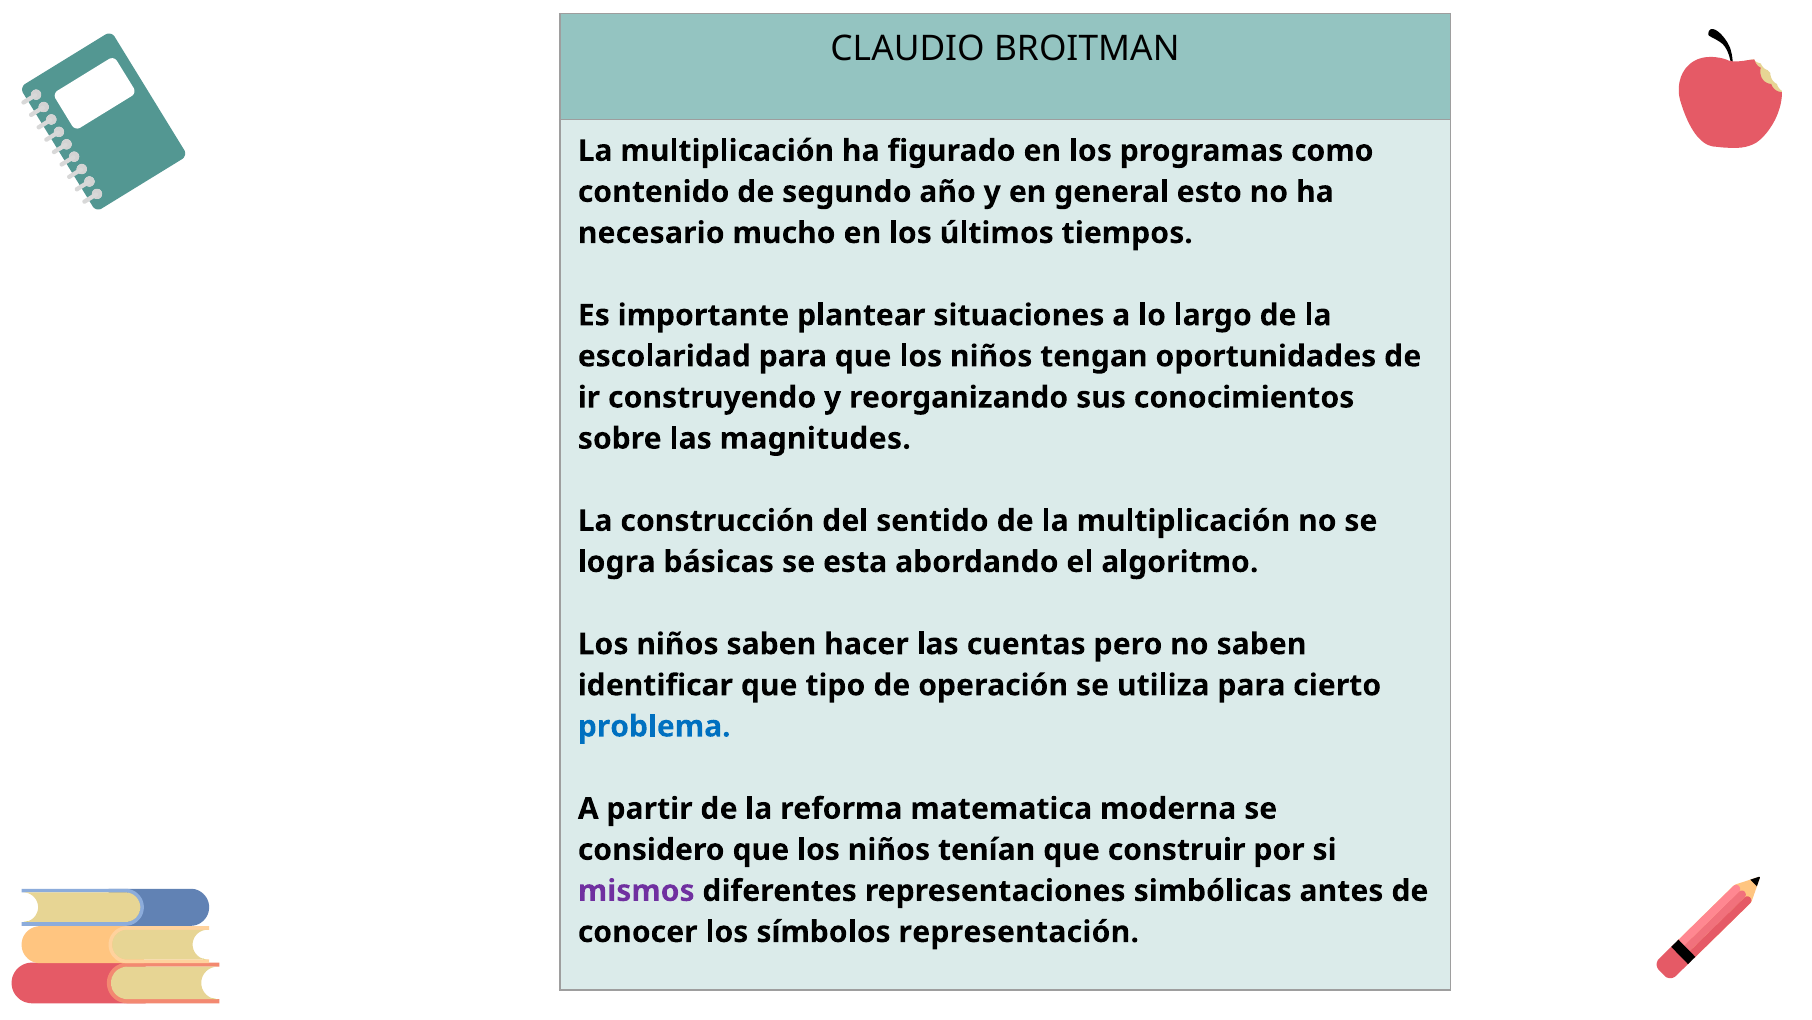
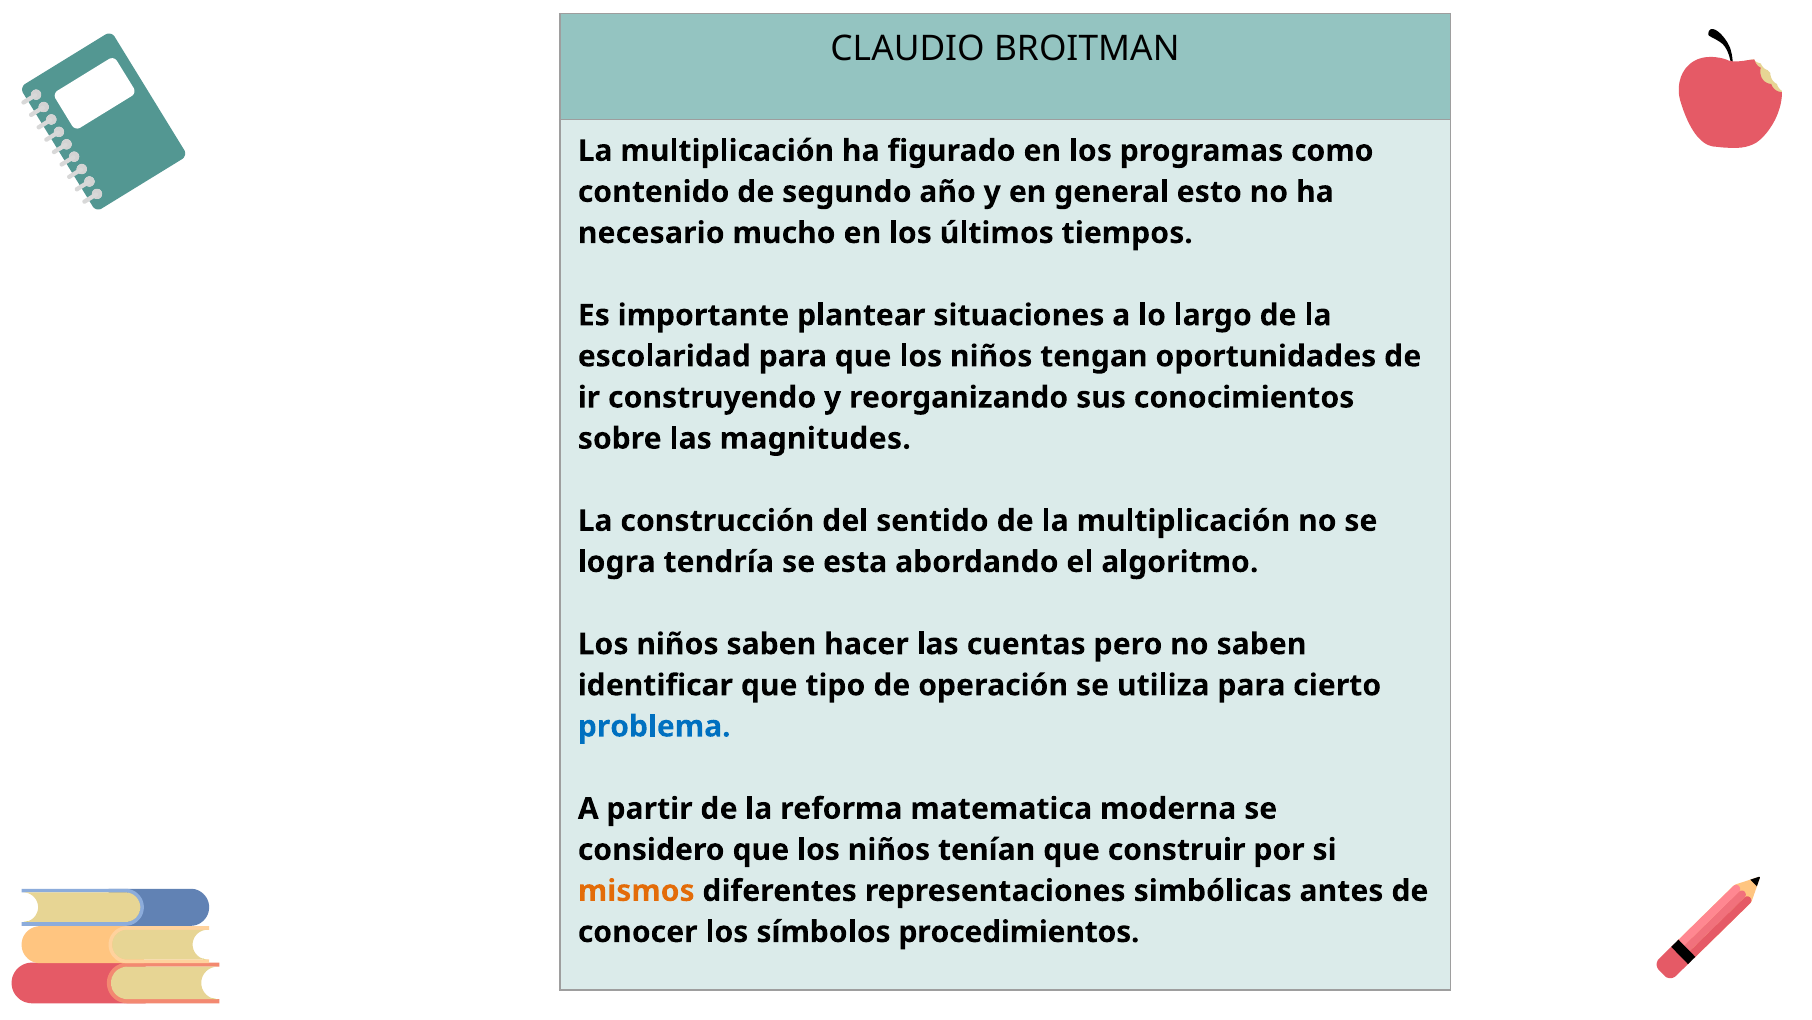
básicas: básicas -> tendría
mismos colour: purple -> orange
representación: representación -> procedimientos
